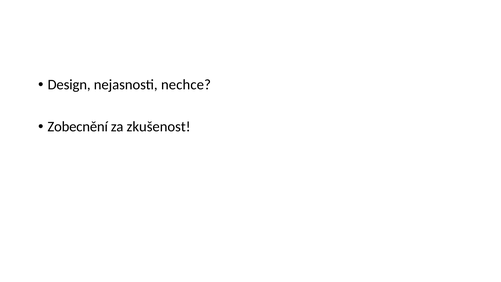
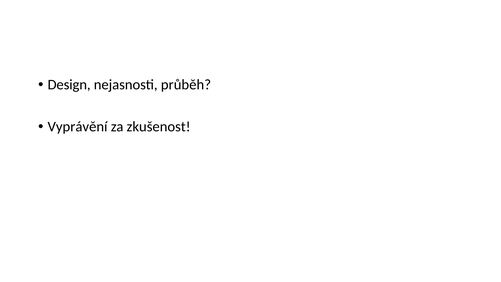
nechce: nechce -> průběh
Zobecnění: Zobecnění -> Vyprávění
